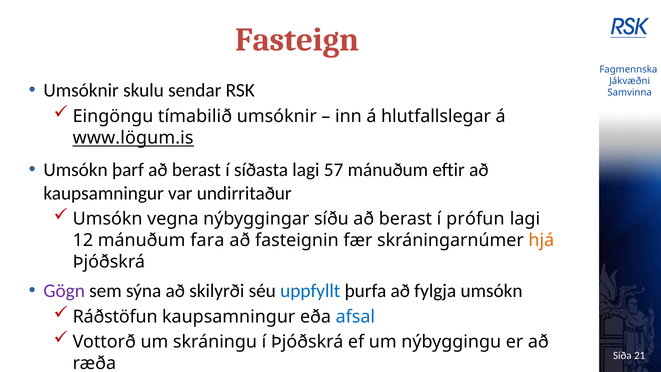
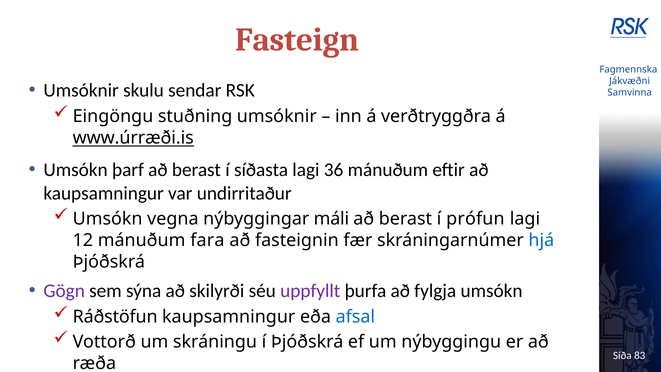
tímabilið: tímabilið -> stuðning
hlutfallslegar: hlutfallslegar -> verðtryggðra
www.lögum.is: www.lögum.is -> www.úrræði.is
57: 57 -> 36
síðu: síðu -> máli
hjá colour: orange -> blue
uppfyllt colour: blue -> purple
21: 21 -> 83
